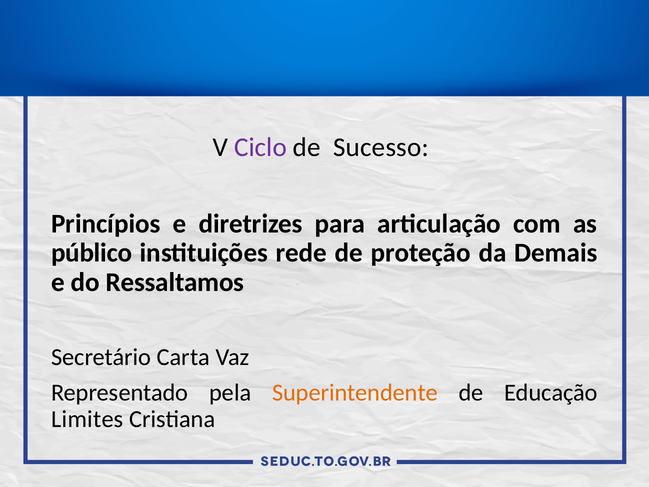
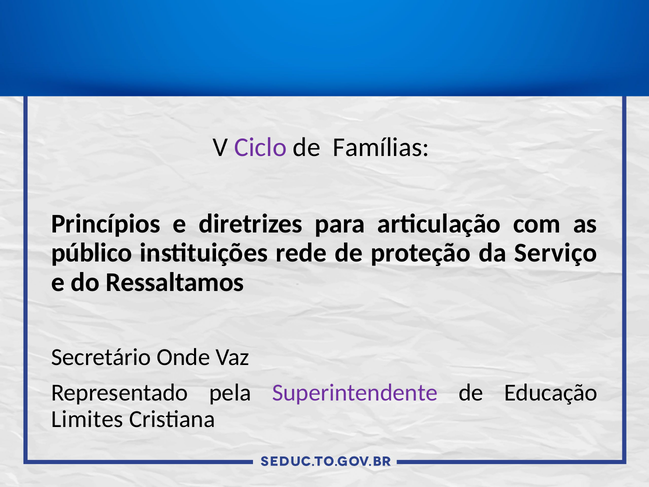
Sucesso: Sucesso -> Famílias
Demais: Demais -> Serviço
Carta: Carta -> Onde
Superintendente colour: orange -> purple
